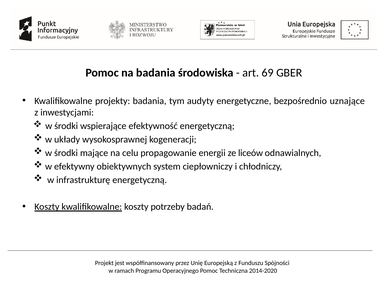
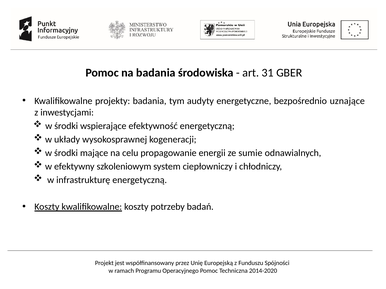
69: 69 -> 31
liceów: liceów -> sumie
obiektywnych: obiektywnych -> szkoleniowym
